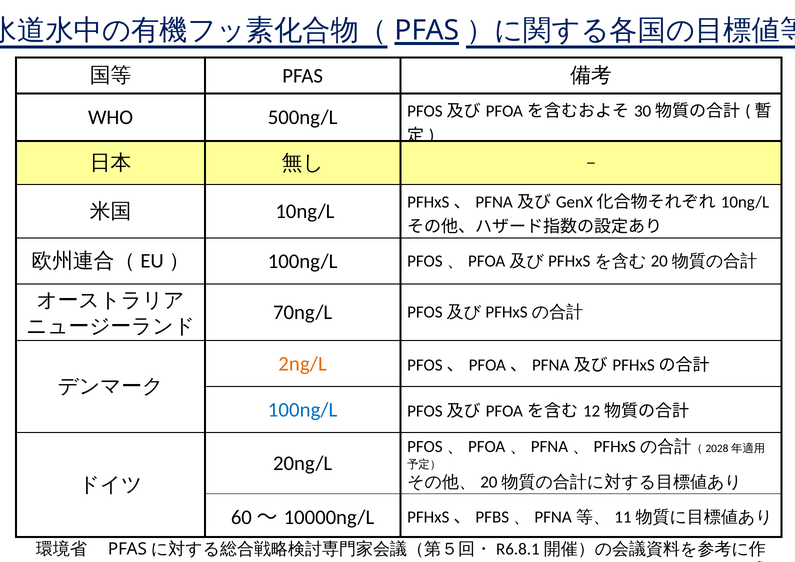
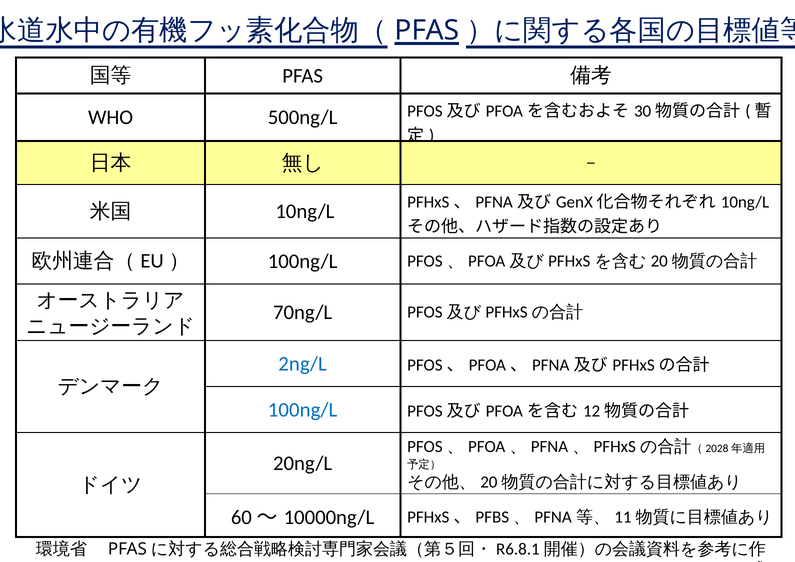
2ng/L colour: orange -> blue
